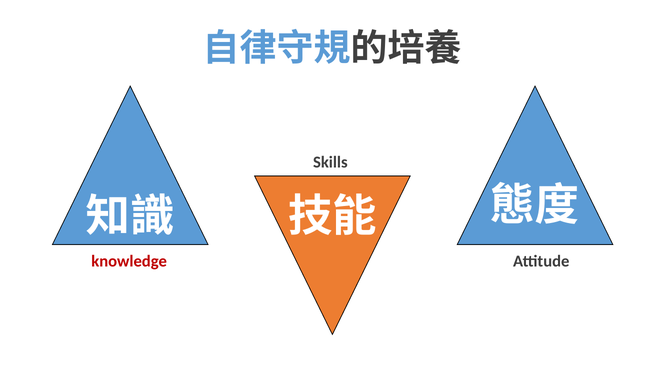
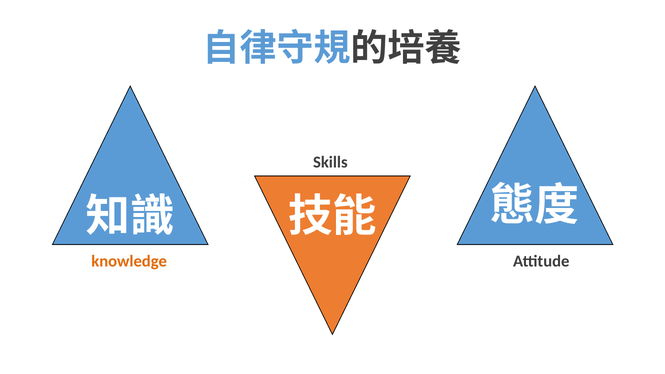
knowledge colour: red -> orange
